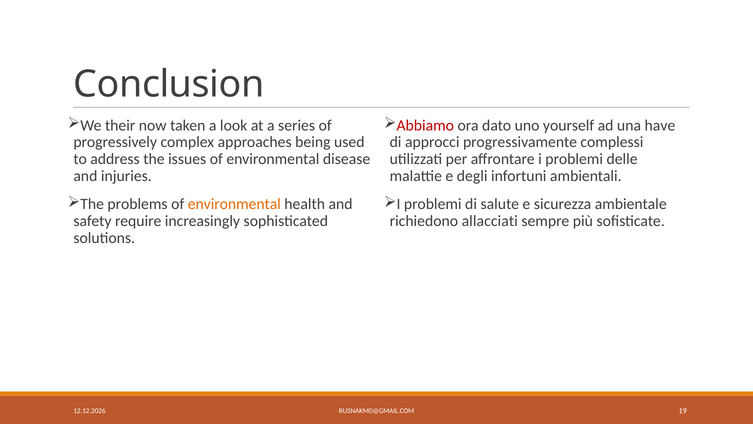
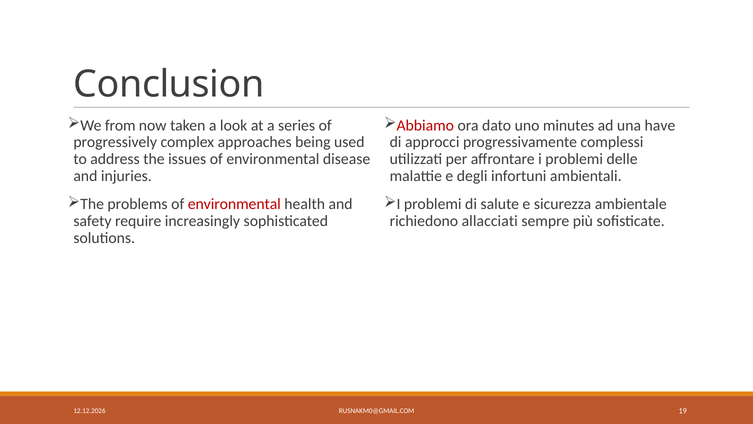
their: their -> from
yourself: yourself -> minutes
environmental at (234, 204) colour: orange -> red
